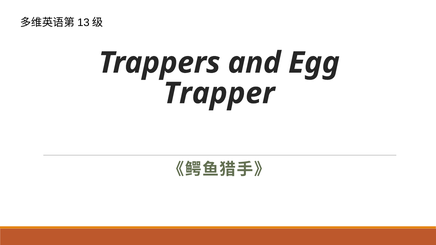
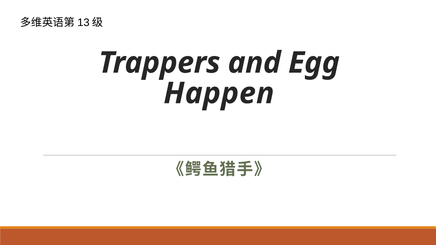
Trapper: Trapper -> Happen
